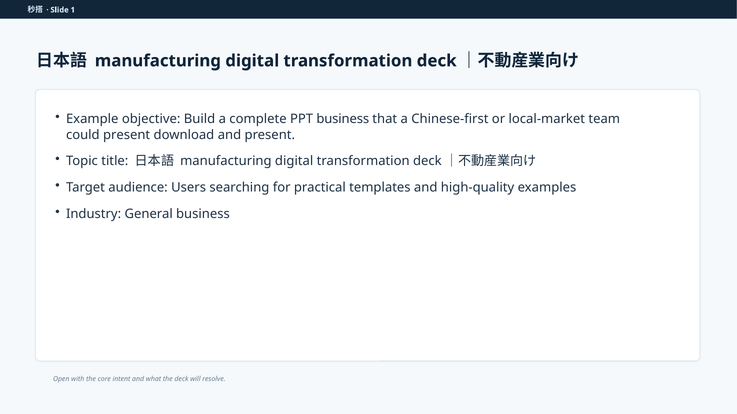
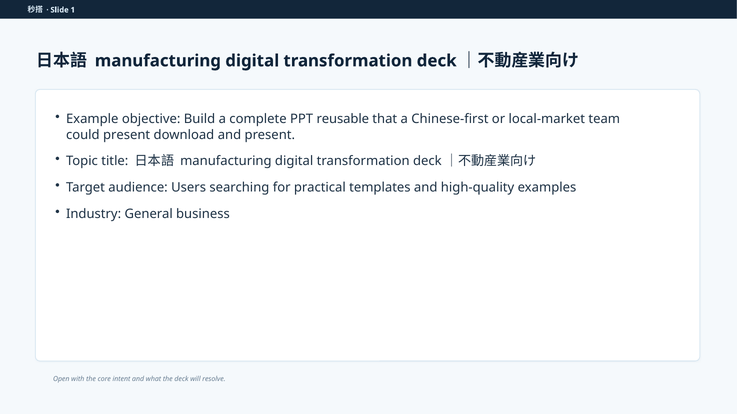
PPT business: business -> reusable
